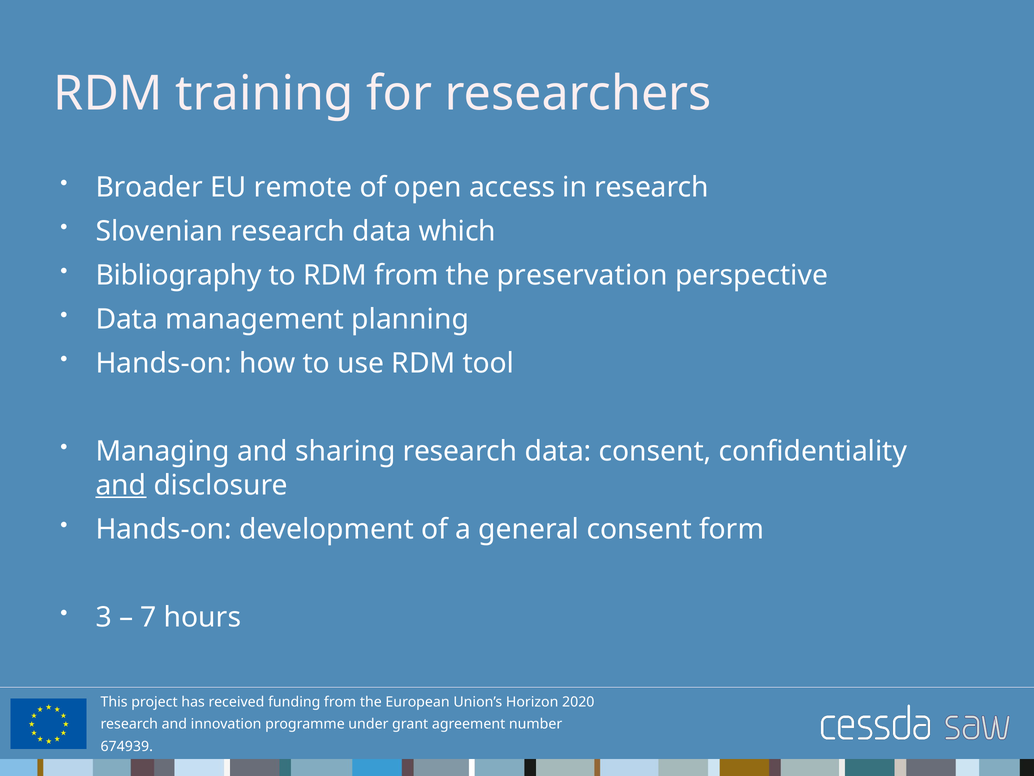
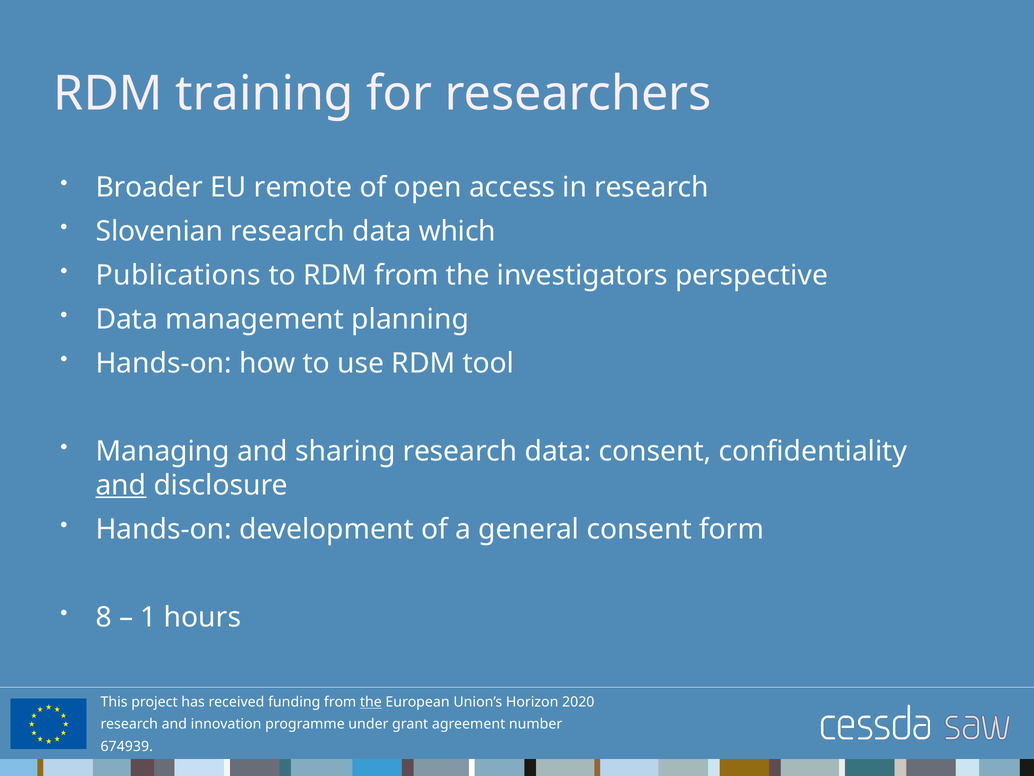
Bibliography: Bibliography -> Publications
preservation: preservation -> investigators
3: 3 -> 8
7: 7 -> 1
the at (371, 702) underline: none -> present
